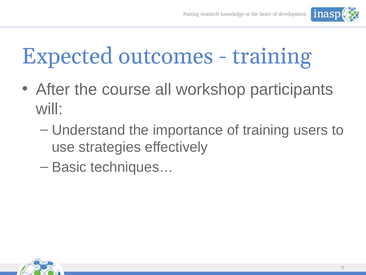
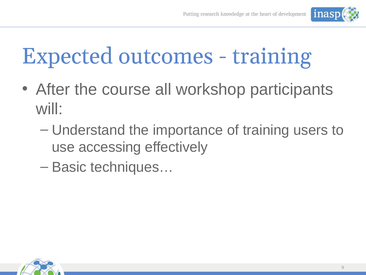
strategies: strategies -> accessing
